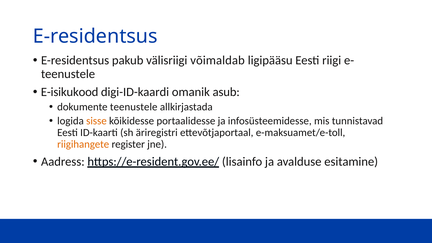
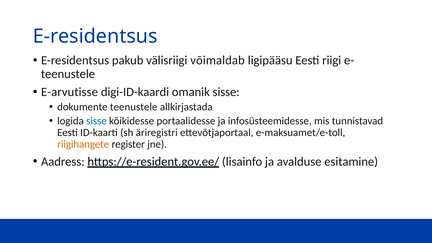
E-isikukood: E-isikukood -> E-arvutisse
omanik asub: asub -> sisse
sisse at (96, 121) colour: orange -> blue
